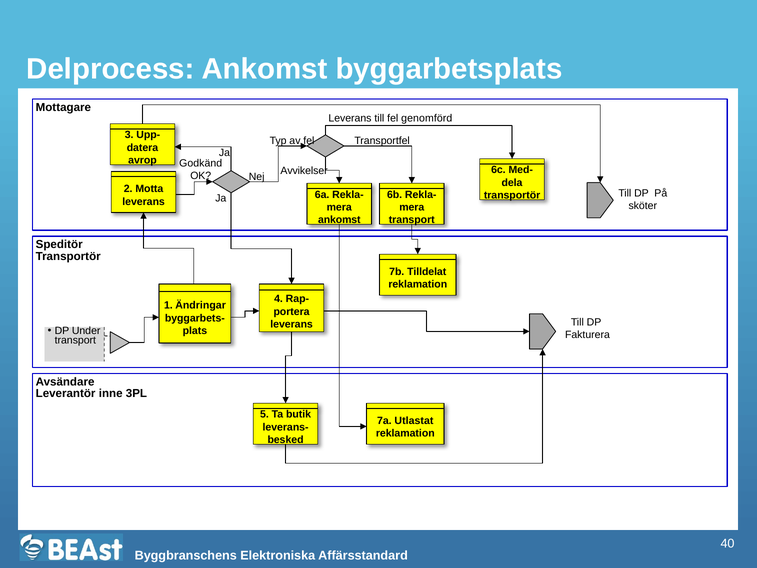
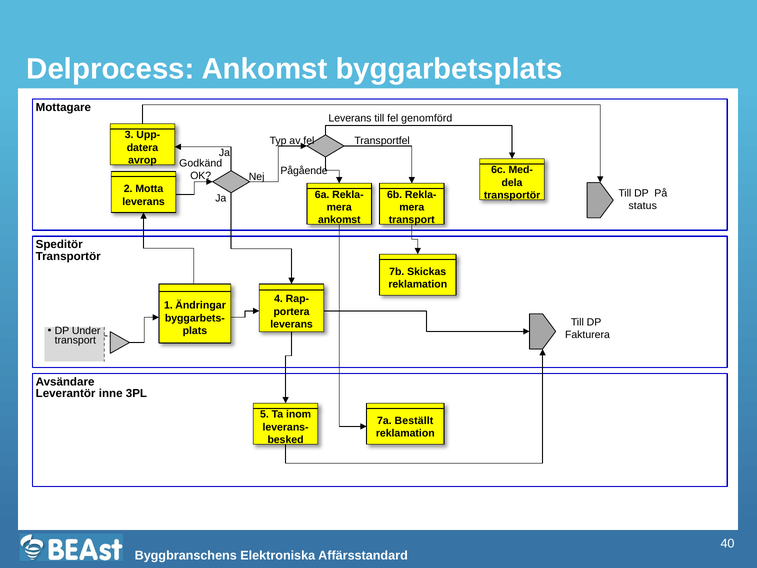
Avvikelser: Avvikelser -> Pågående
sköter: sköter -> status
Tilldelat: Tilldelat -> Skickas
butik: butik -> inom
Utlastat: Utlastat -> Beställt
